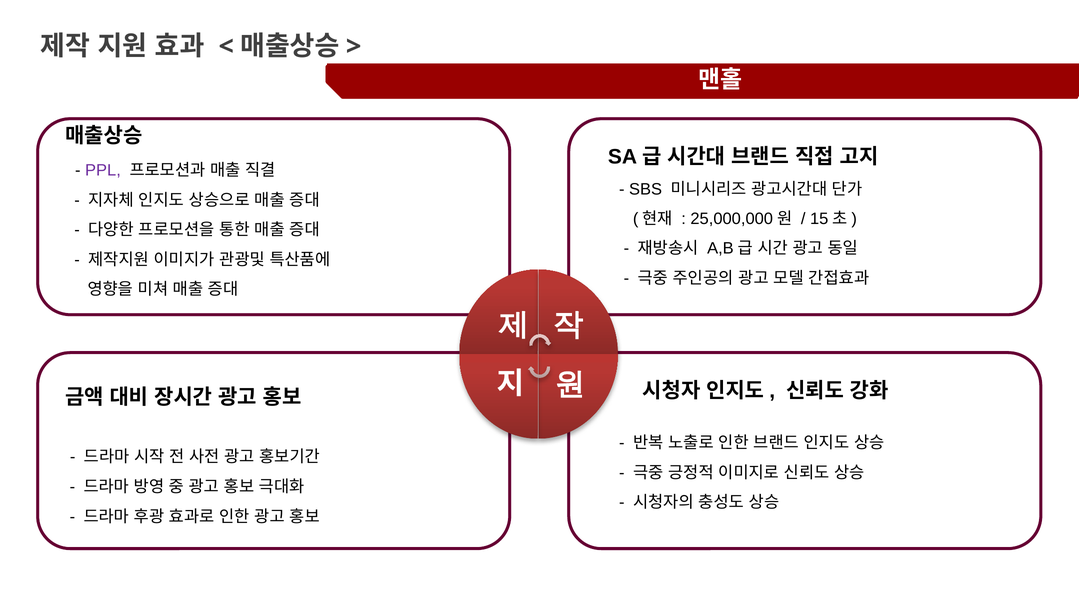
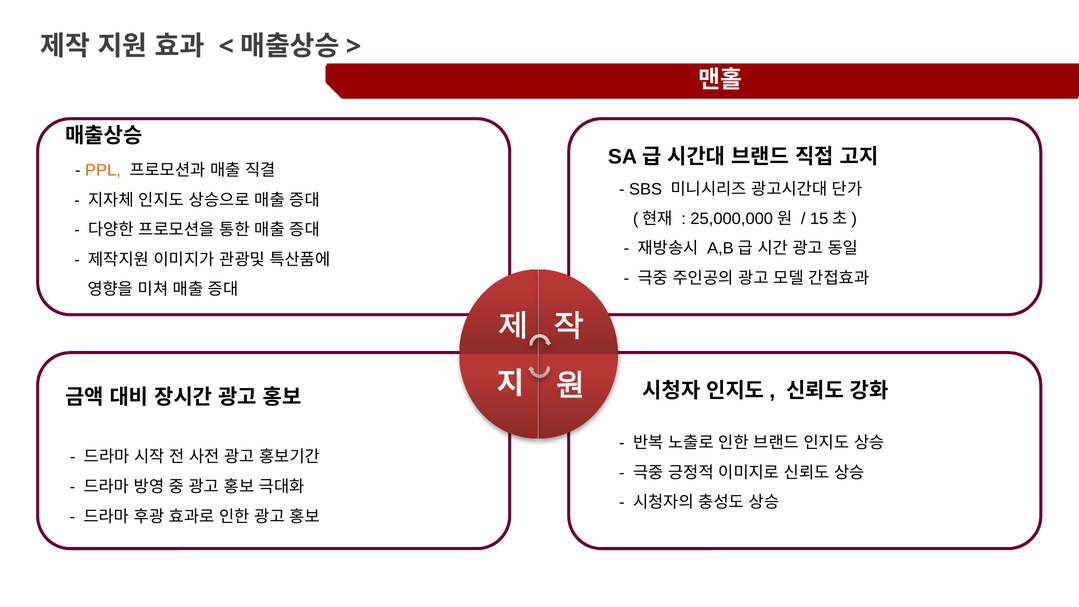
PPL colour: purple -> orange
